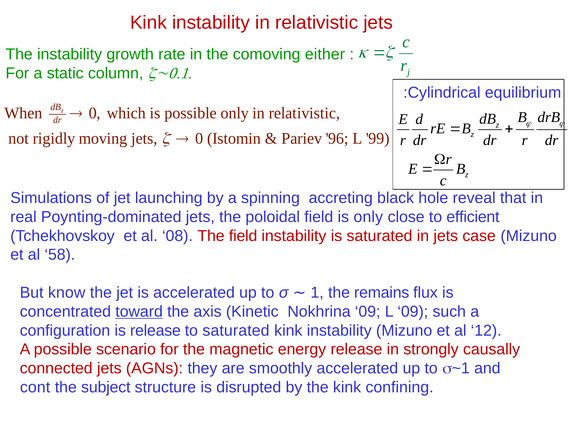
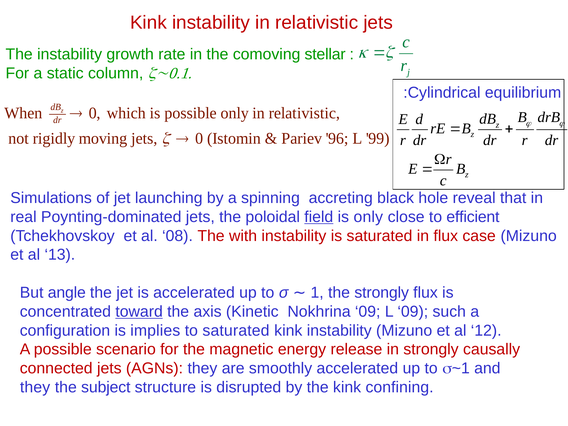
either: either -> stellar
field at (319, 217) underline: none -> present
The field: field -> with
in jets: jets -> flux
58: 58 -> 13
know: know -> angle
the remains: remains -> strongly
is release: release -> implies
cont at (35, 387): cont -> they
